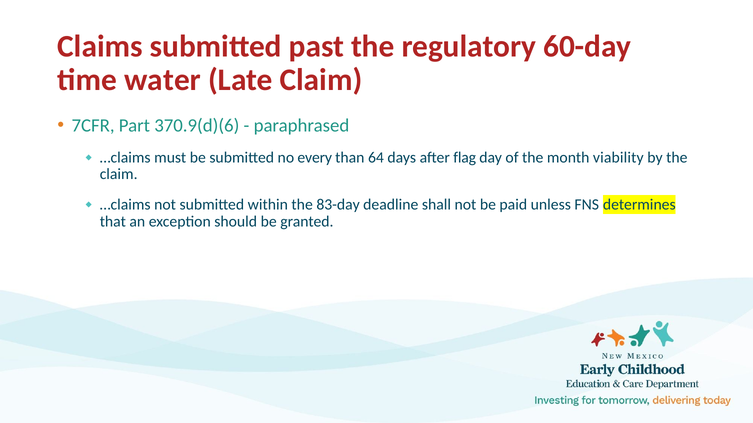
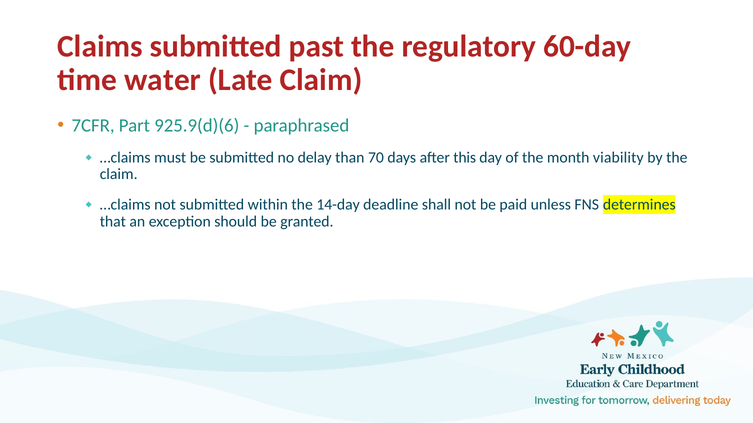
370.9(d)(6: 370.9(d)(6 -> 925.9(d)(6
every: every -> delay
64: 64 -> 70
flag: flag -> this
83-day: 83-day -> 14-day
